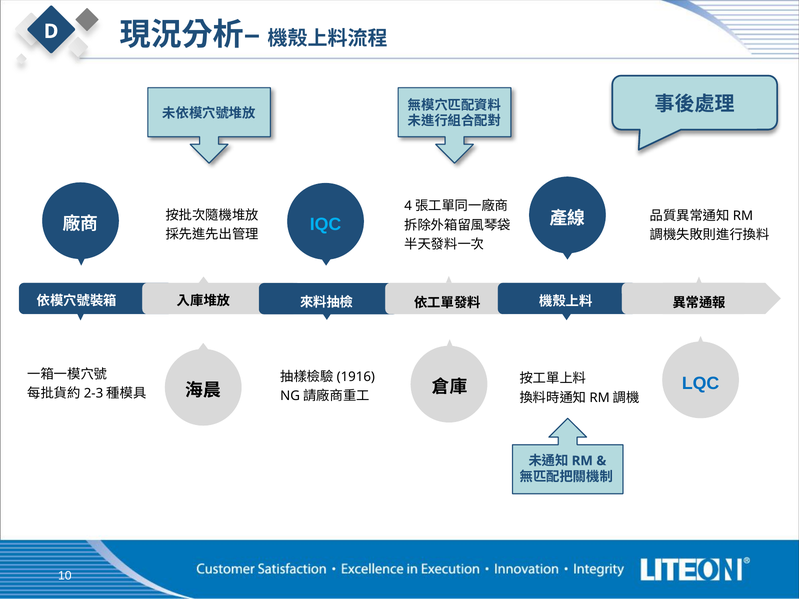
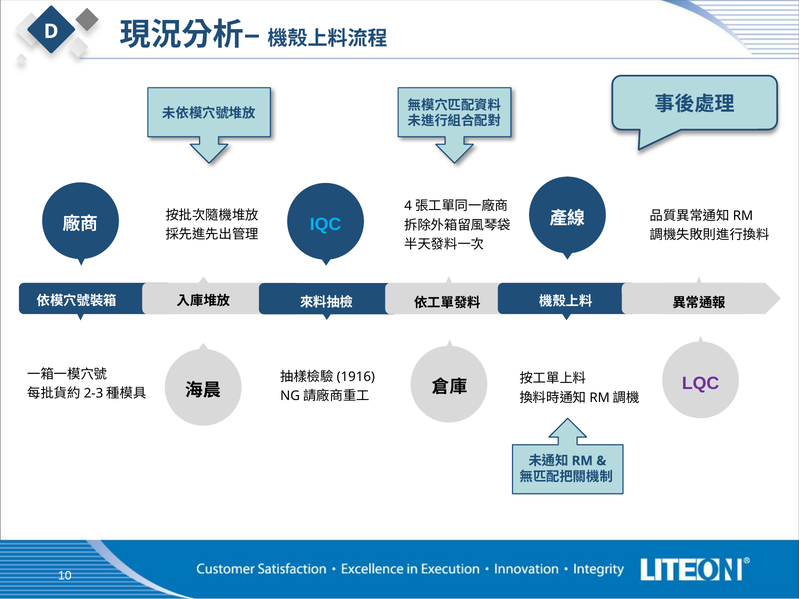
LQC colour: blue -> purple
